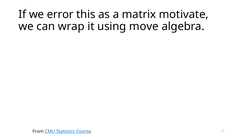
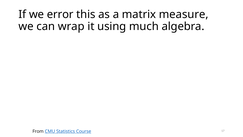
motivate: motivate -> measure
move: move -> much
